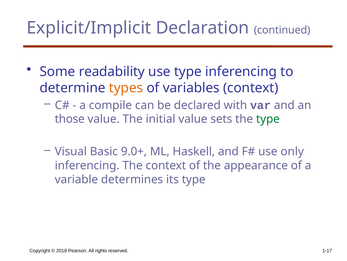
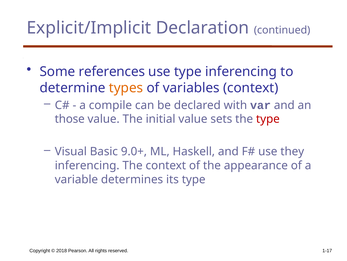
readability: readability -> references
type at (268, 119) colour: green -> red
only: only -> they
